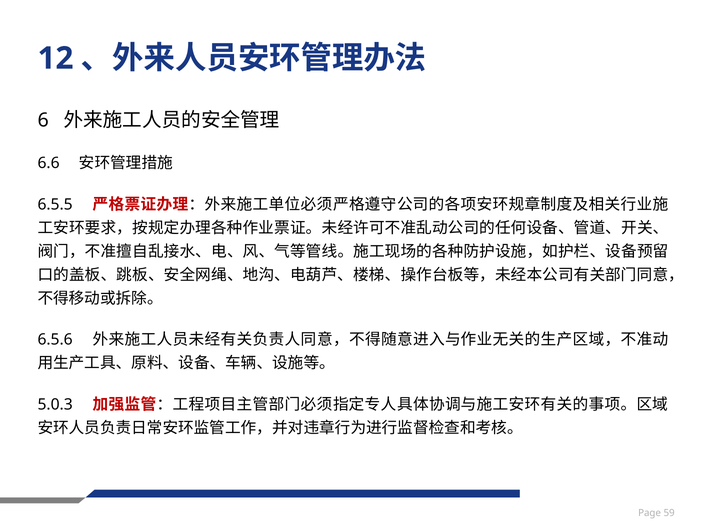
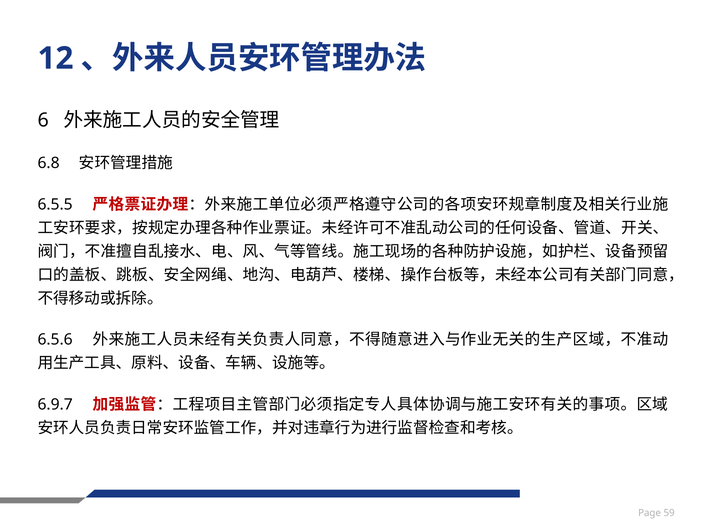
6.6: 6.6 -> 6.8
5.0.3: 5.0.3 -> 6.9.7
